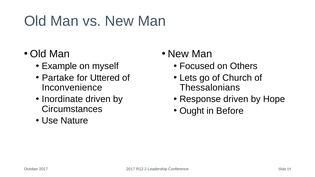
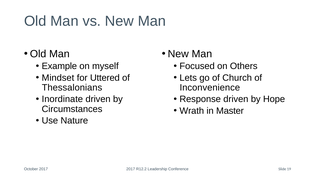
Partake: Partake -> Mindset
Inconvenience: Inconvenience -> Thessalonians
Thessalonians: Thessalonians -> Inconvenience
Ought: Ought -> Wrath
Before: Before -> Master
